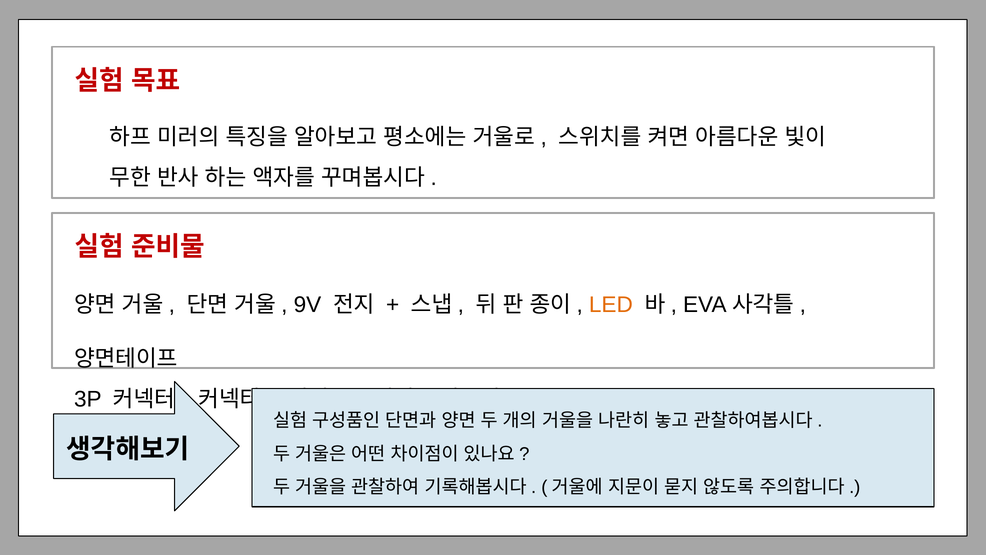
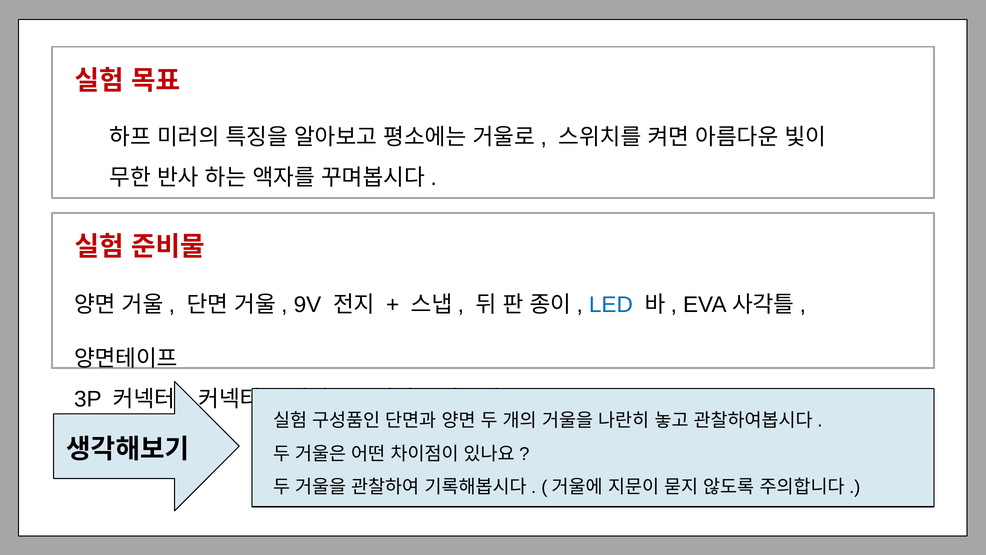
LED colour: orange -> blue
